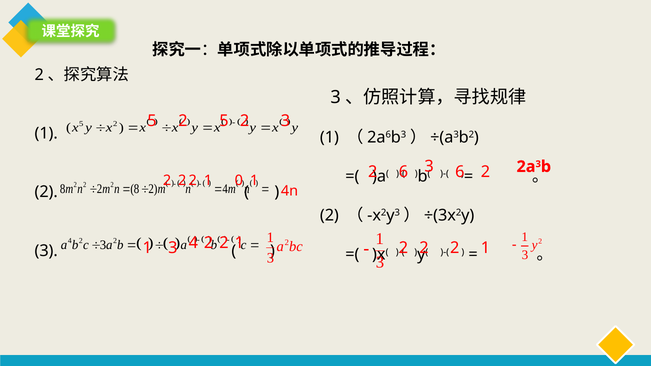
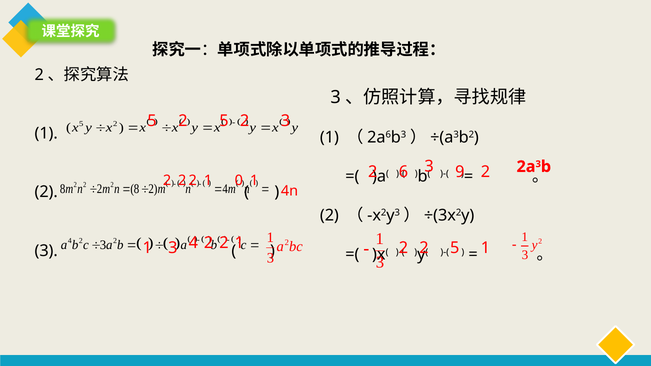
3 6: 6 -> 9
2 at (455, 248): 2 -> 5
